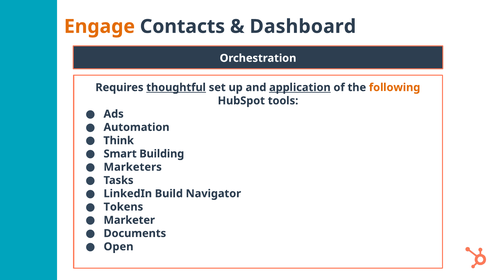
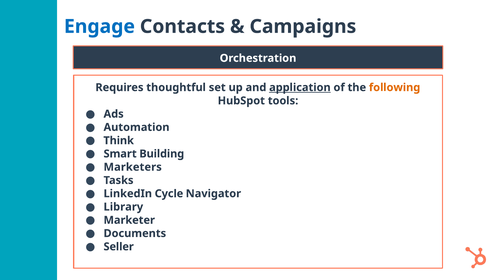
Engage colour: orange -> blue
Dashboard: Dashboard -> Campaigns
thoughtful underline: present -> none
Build: Build -> Cycle
Tokens: Tokens -> Library
Open: Open -> Seller
